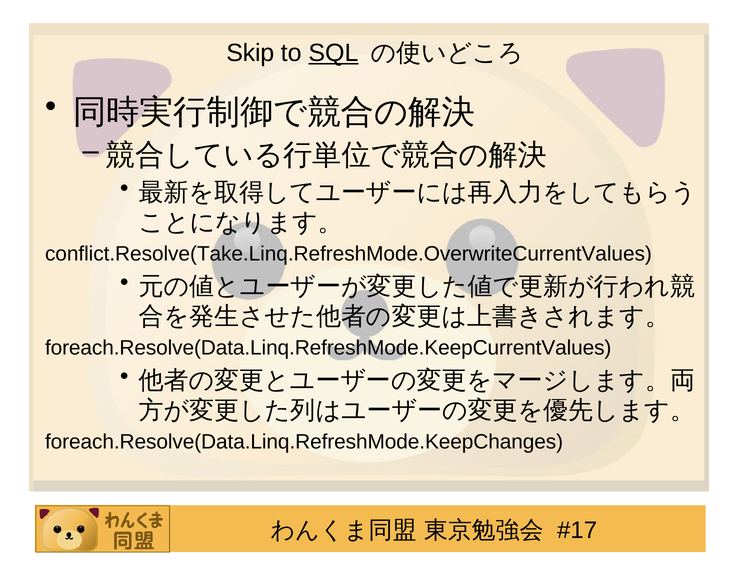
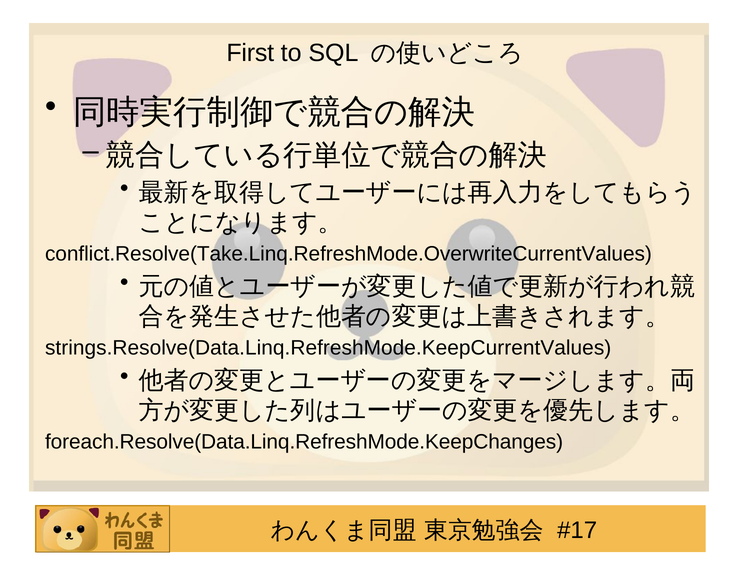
Skip: Skip -> First
SQL underline: present -> none
foreach.Resolve(Data.Linq.RefreshMode.KeepCurrentValues: foreach.Resolve(Data.Linq.RefreshMode.KeepCurrentValues -> strings.Resolve(Data.Linq.RefreshMode.KeepCurrentValues
